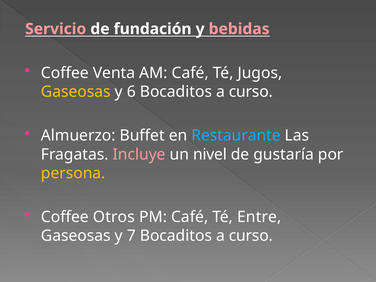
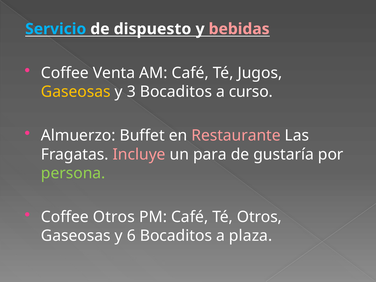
Servicio colour: pink -> light blue
fundación: fundación -> dispuesto
6: 6 -> 3
Restaurante colour: light blue -> pink
nivel: nivel -> para
persona colour: yellow -> light green
Té Entre: Entre -> Otros
7: 7 -> 6
curso at (251, 236): curso -> plaza
